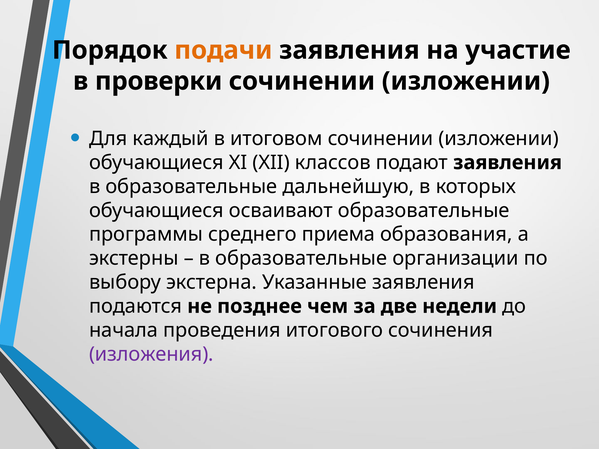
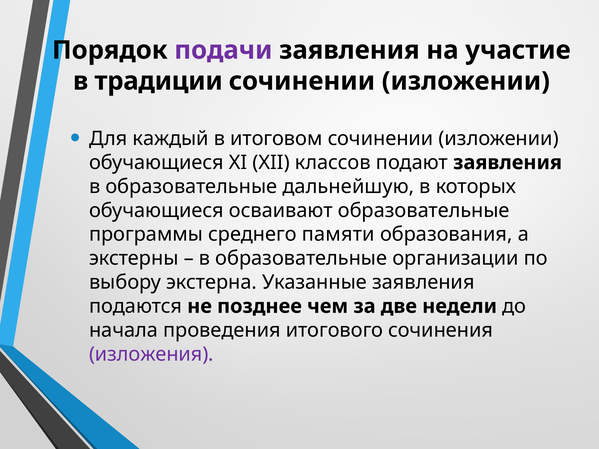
подачи colour: orange -> purple
проверки: проверки -> традиции
приема: приема -> памяти
